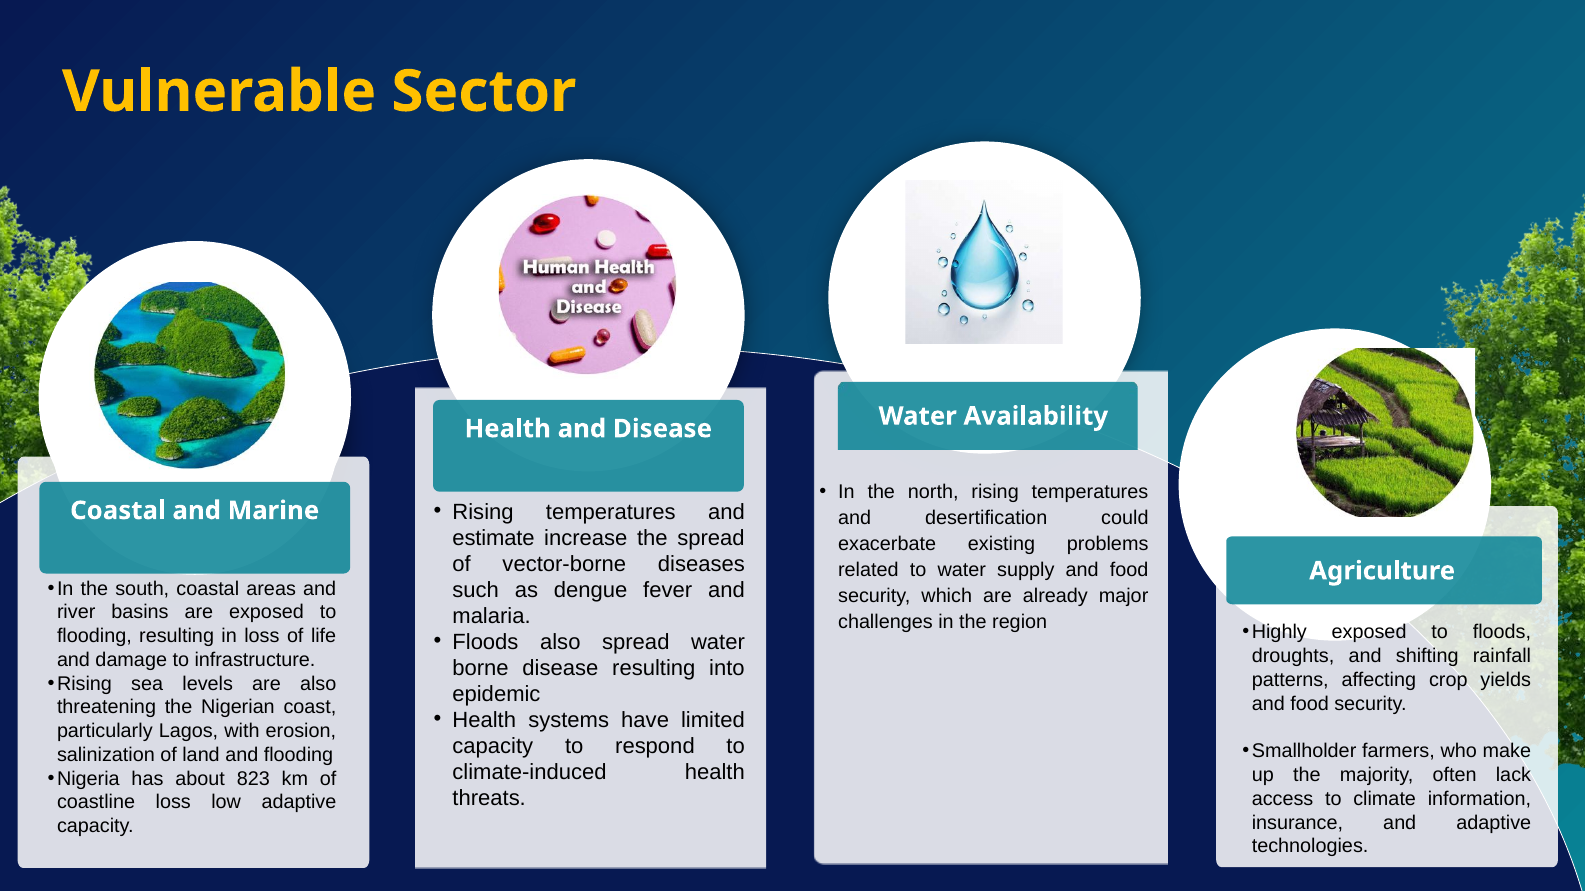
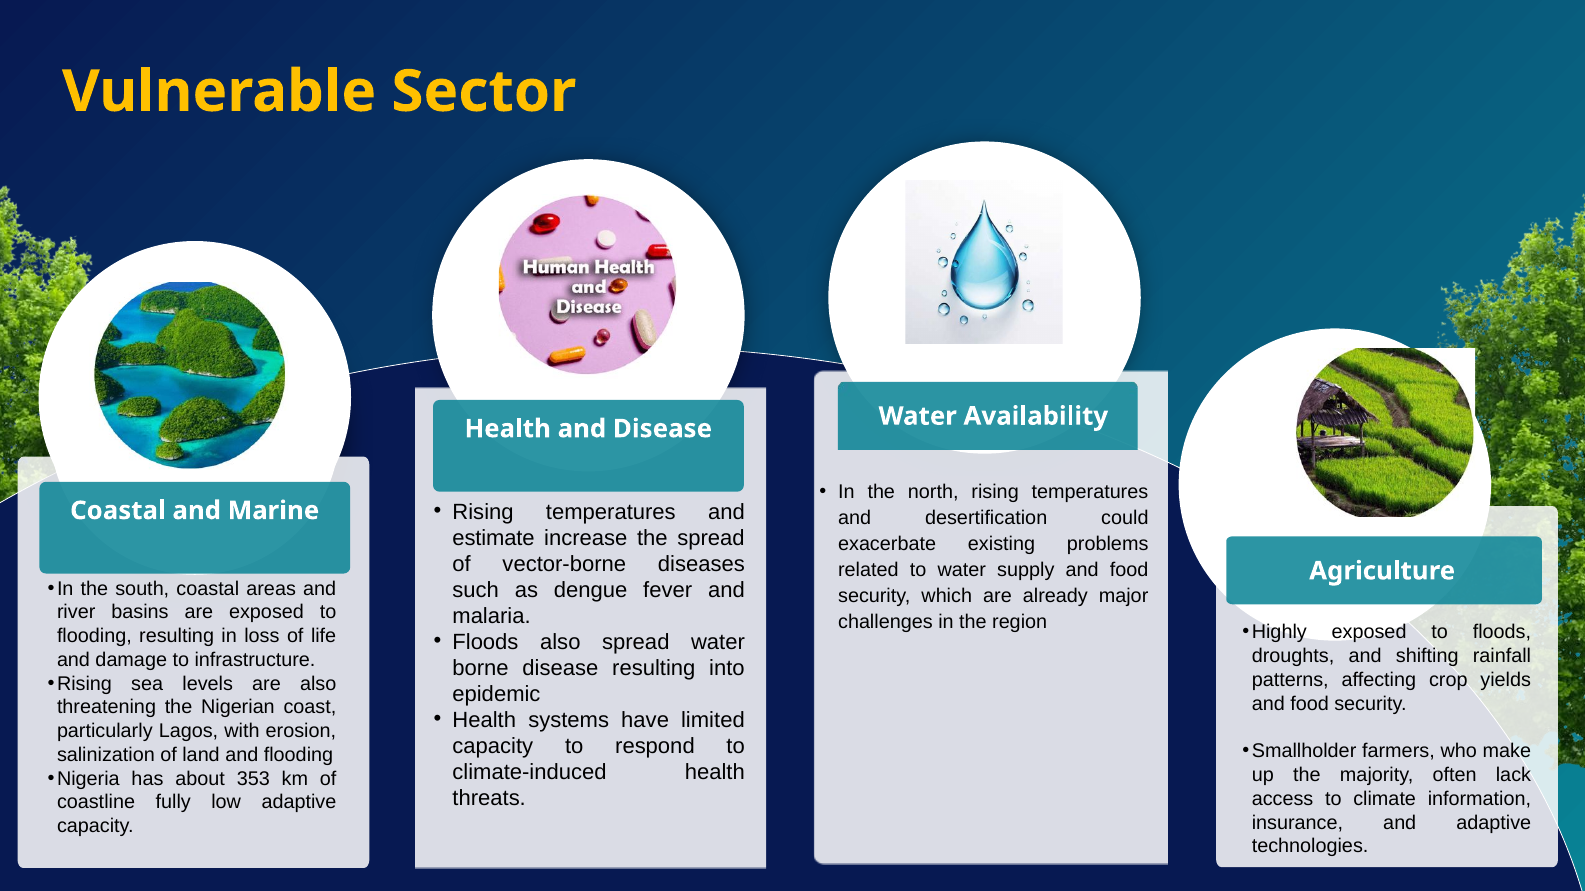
823: 823 -> 353
coastline loss: loss -> fully
